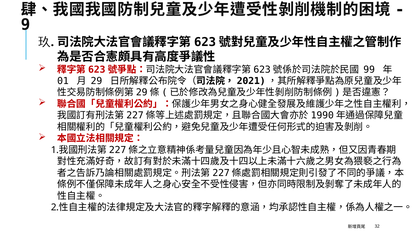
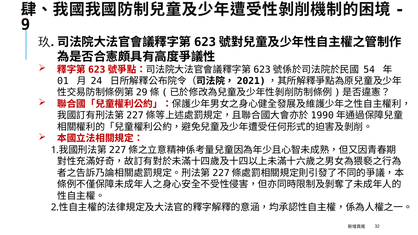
99: 99 -> 54
29: 29 -> 24
